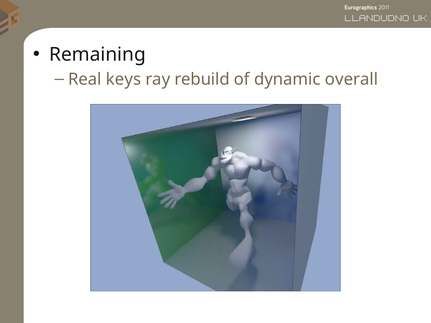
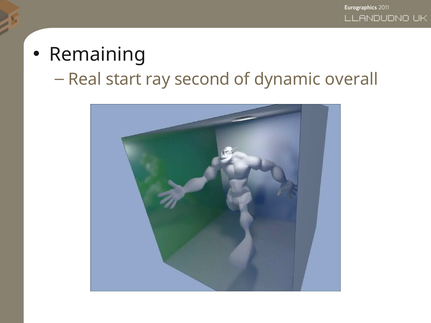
keys: keys -> start
rebuild: rebuild -> second
